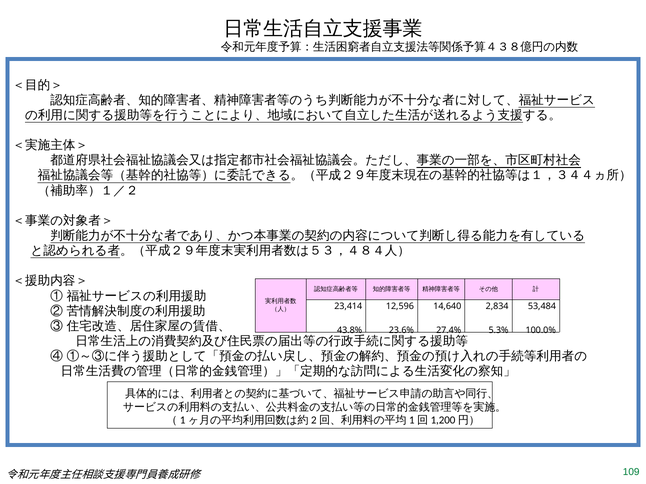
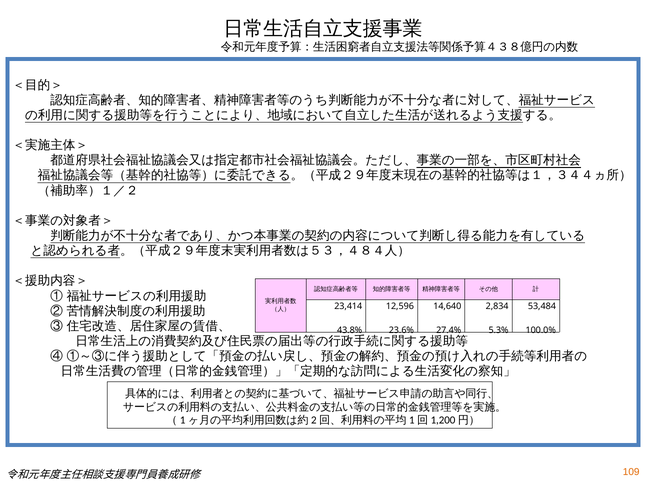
109 colour: green -> orange
